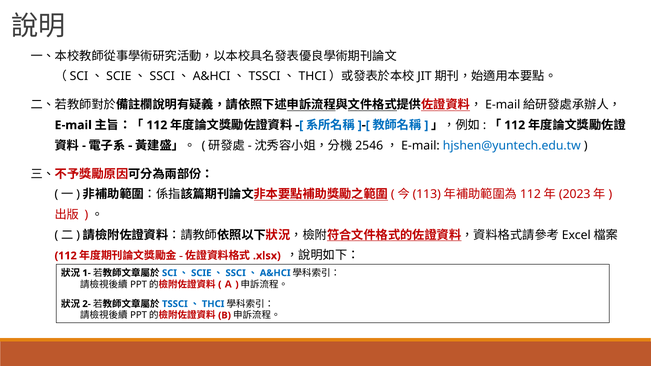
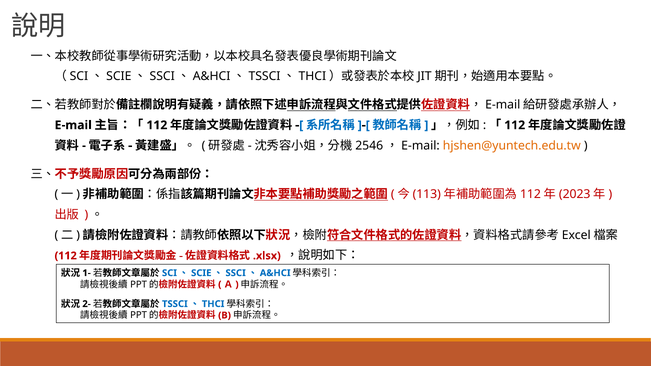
hjshen@yuntech.edu.tw colour: blue -> orange
